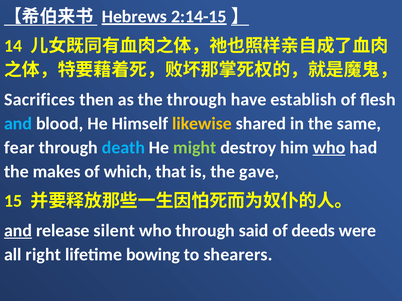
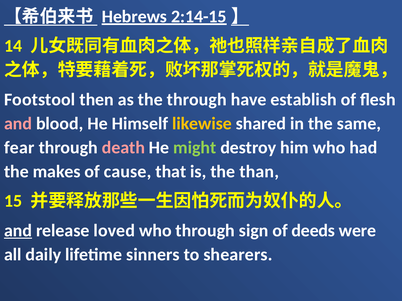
Sacrifices: Sacrifices -> Footstool
and at (18, 124) colour: light blue -> pink
death colour: light blue -> pink
who at (329, 148) underline: present -> none
which: which -> cause
gave: gave -> than
silent: silent -> loved
said: said -> sign
right: right -> daily
bowing: bowing -> sinners
